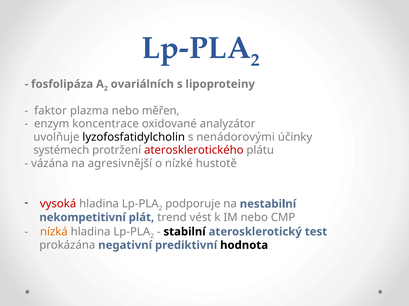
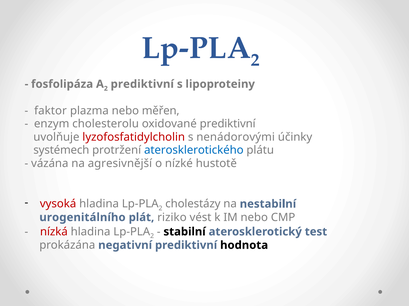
ovariálních at (142, 84): ovariálních -> prediktivní
koncentrace: koncentrace -> cholesterolu
oxidované analyzátor: analyzátor -> prediktivní
lyzofosfatidylcholin colour: black -> red
aterosklerotického colour: red -> blue
podporuje: podporuje -> cholestázy
nekompetitivní: nekompetitivní -> urogenitálního
trend: trend -> riziko
nízká colour: orange -> red
